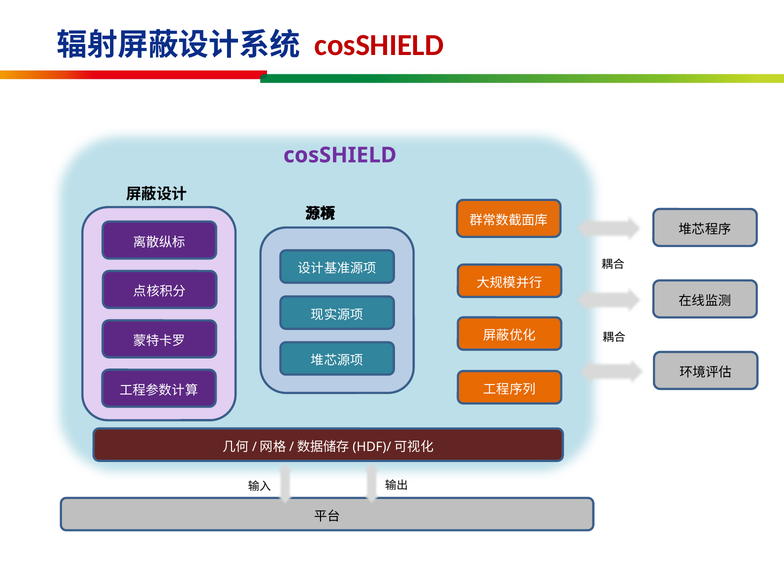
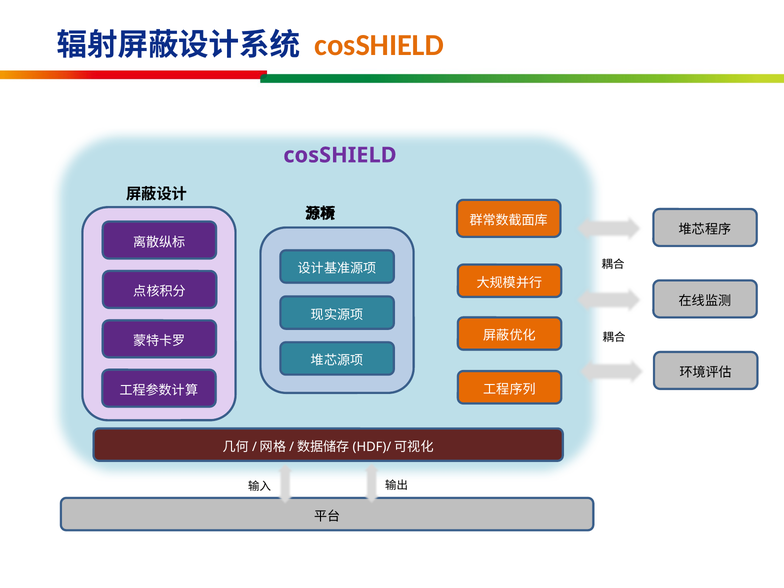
cosSHIELD at (379, 45) colour: red -> orange
